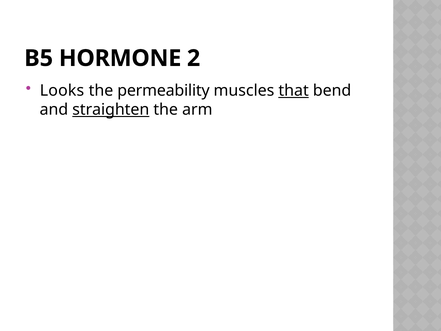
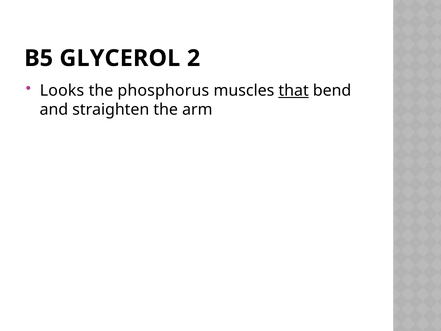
HORMONE: HORMONE -> GLYCEROL
permeability: permeability -> phosphorus
straighten underline: present -> none
